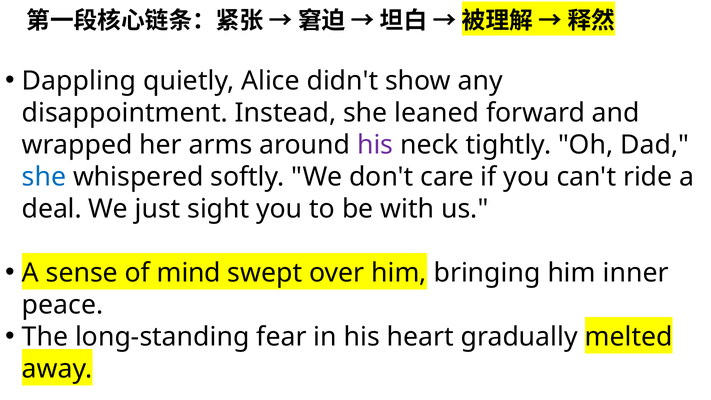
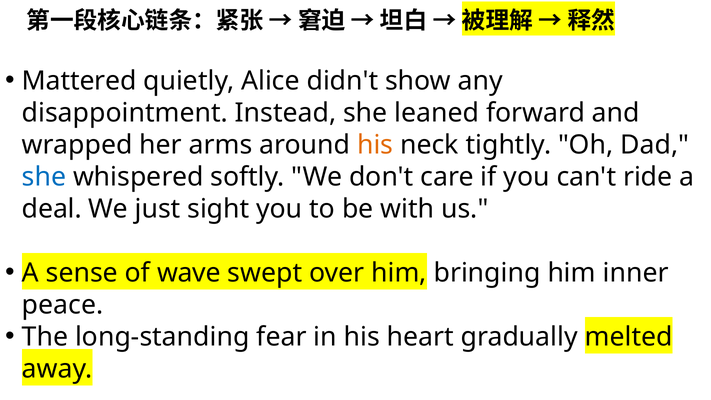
Dappling: Dappling -> Mattered
his at (375, 145) colour: purple -> orange
mind: mind -> wave
